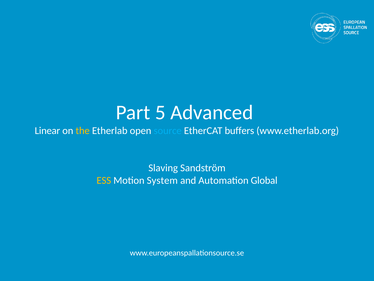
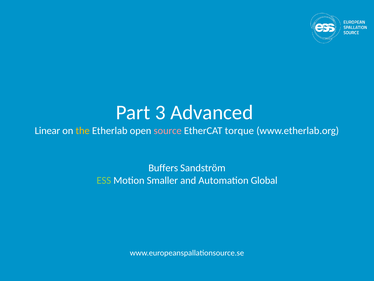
5: 5 -> 3
source colour: light blue -> pink
buffers: buffers -> torque
Slaving: Slaving -> Buffers
ESS colour: yellow -> light green
System: System -> Smaller
